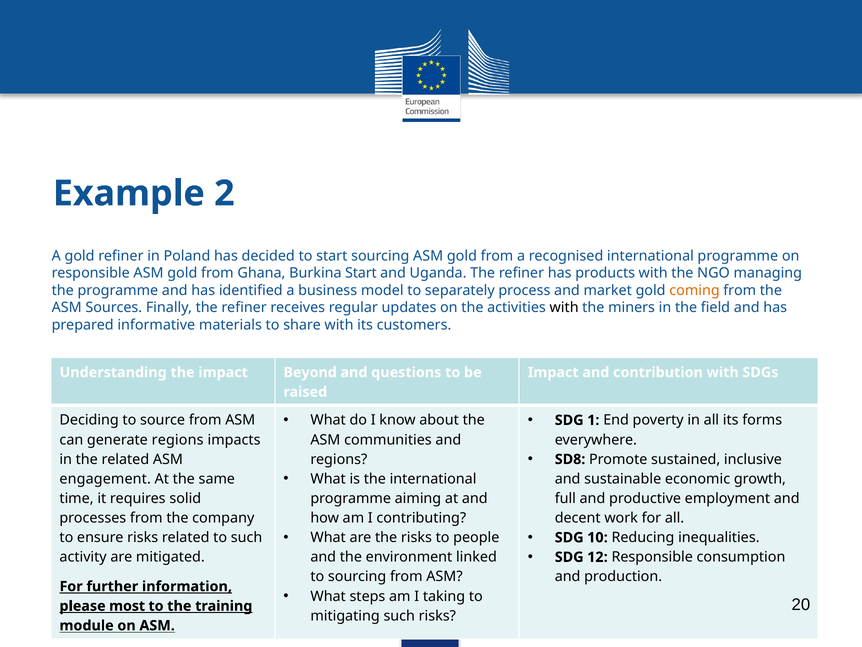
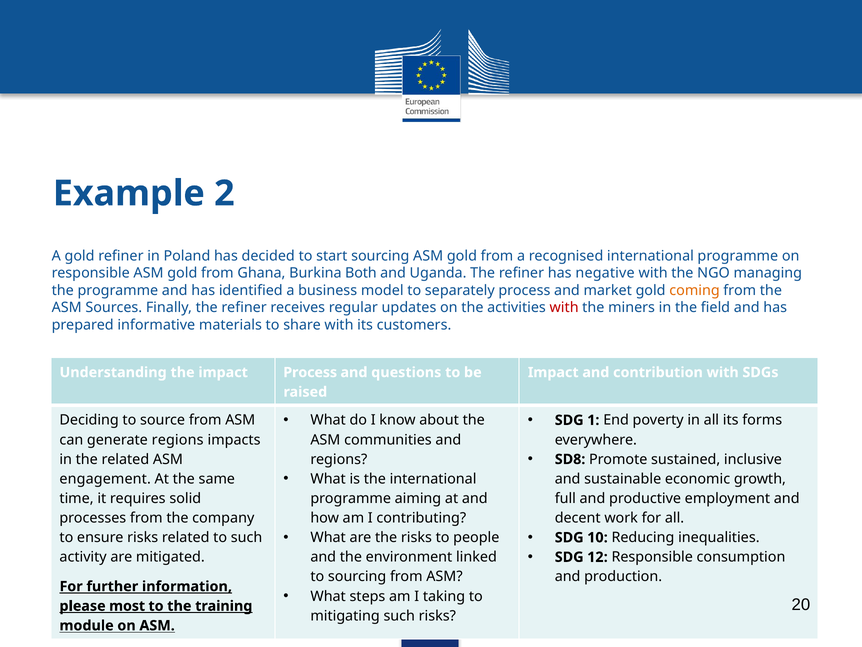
Burkina Start: Start -> Both
products: products -> negative
with at (564, 307) colour: black -> red
impact Beyond: Beyond -> Process
